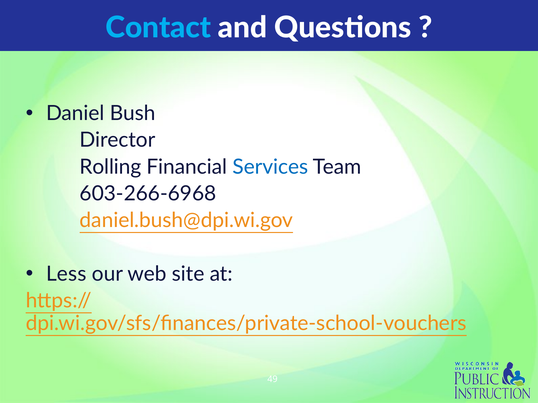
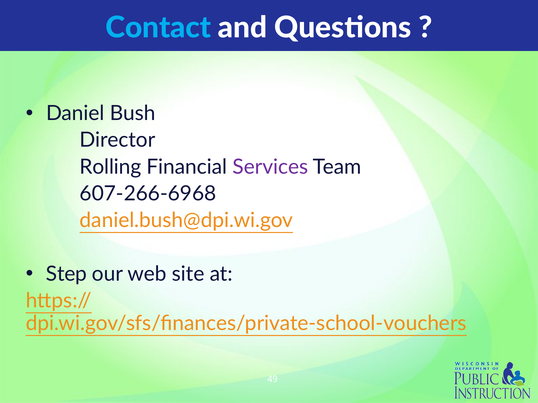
Services colour: blue -> purple
603-266-6968: 603-266-6968 -> 607-266-6968
Less: Less -> Step
